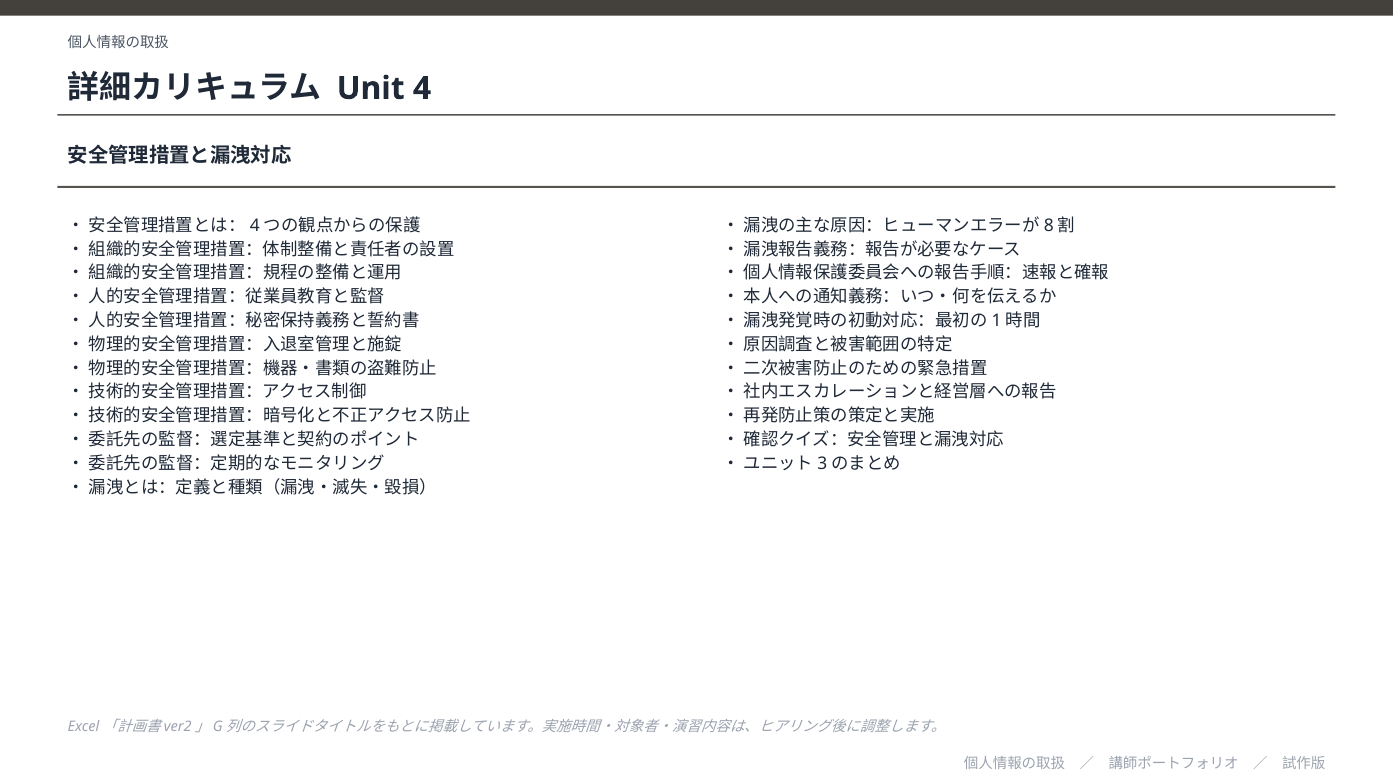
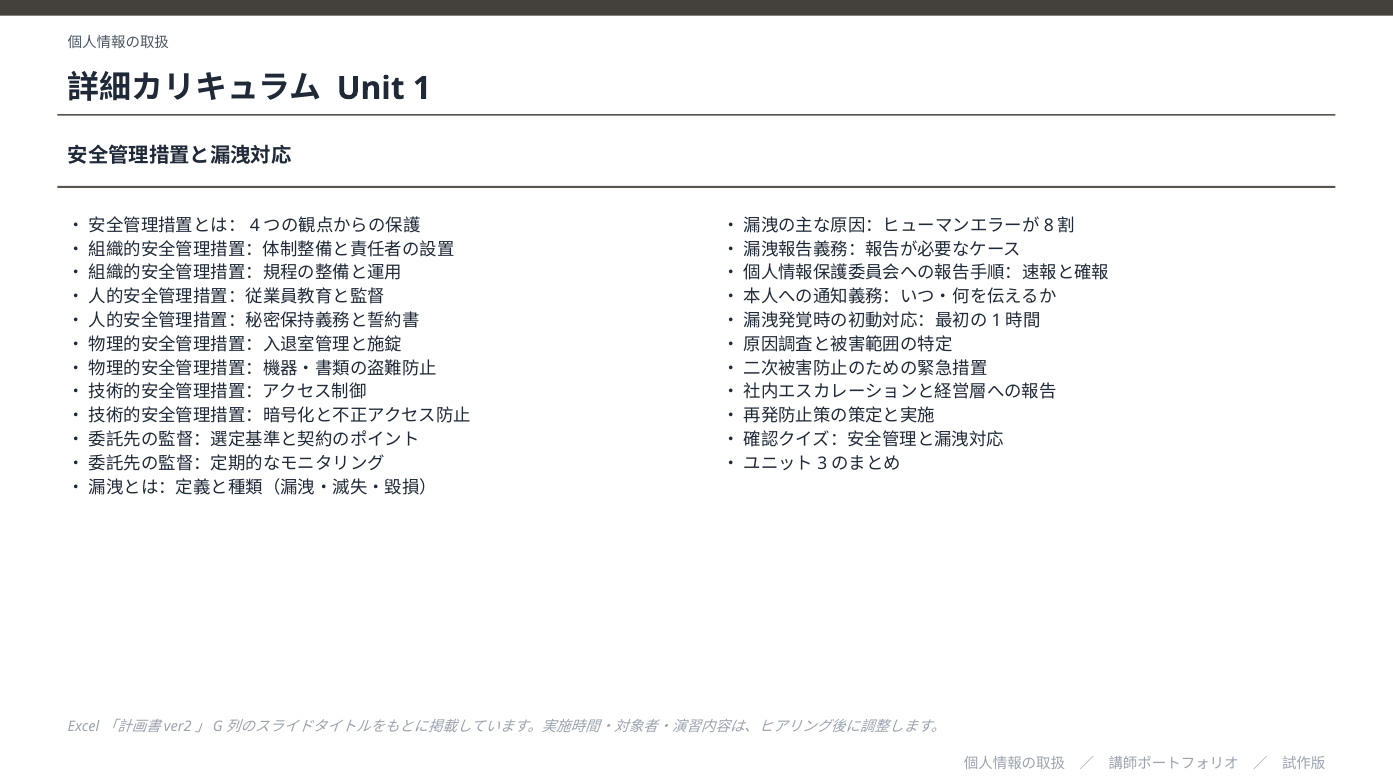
4: 4 -> 1
